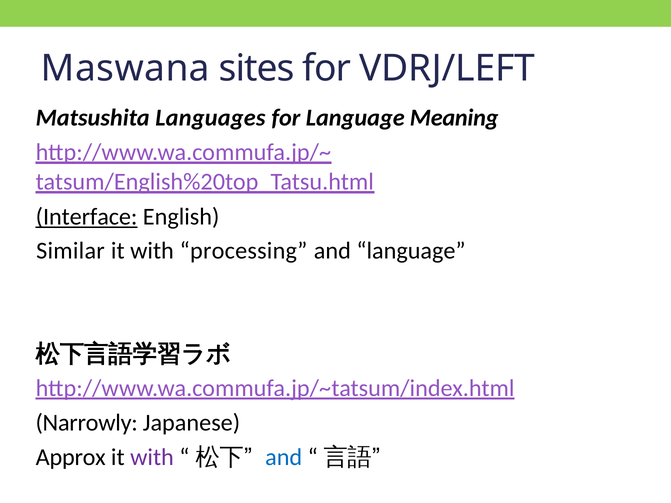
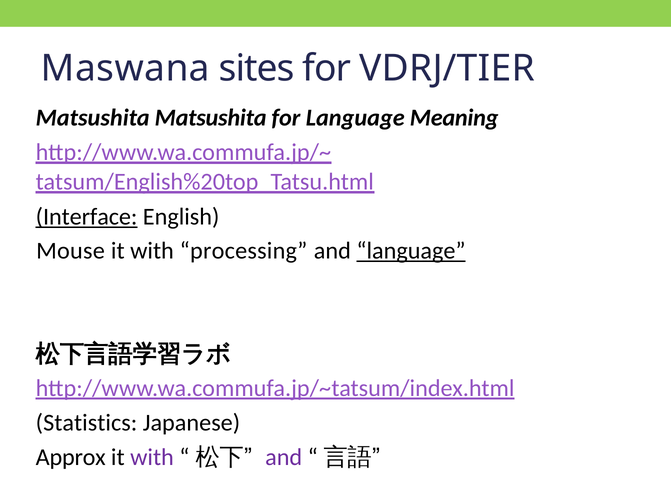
VDRJ/LEFT: VDRJ/LEFT -> VDRJ/TIER
Matsushita Languages: Languages -> Matsushita
Similar: Similar -> Mouse
language at (411, 251) underline: none -> present
Narrowly: Narrowly -> Statistics
and at (284, 457) colour: blue -> purple
